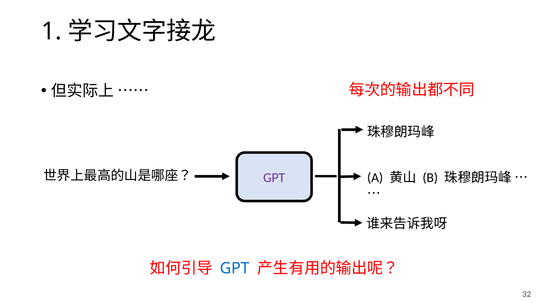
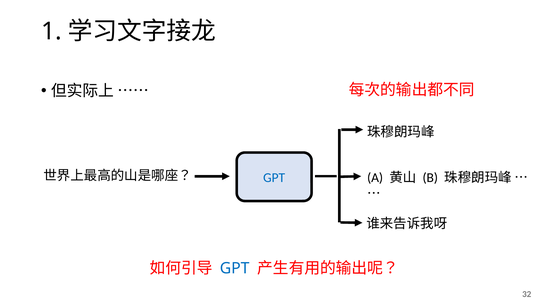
GPT at (274, 178) colour: purple -> blue
